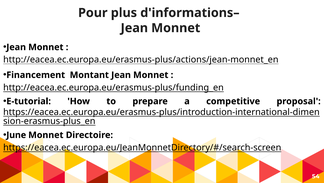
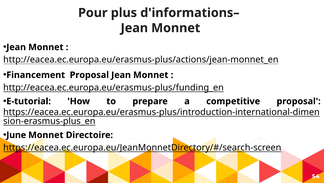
Financement Montant: Montant -> Proposal
